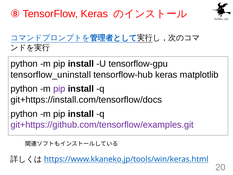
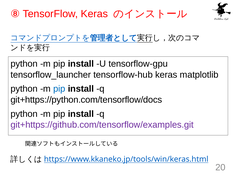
tensorflow_uninstall: tensorflow_uninstall -> tensorflow_launcher
pip at (59, 89) colour: purple -> blue
git+https://install.com/tensorflow/docs: git+https://install.com/tensorflow/docs -> git+https://python.com/tensorflow/docs
